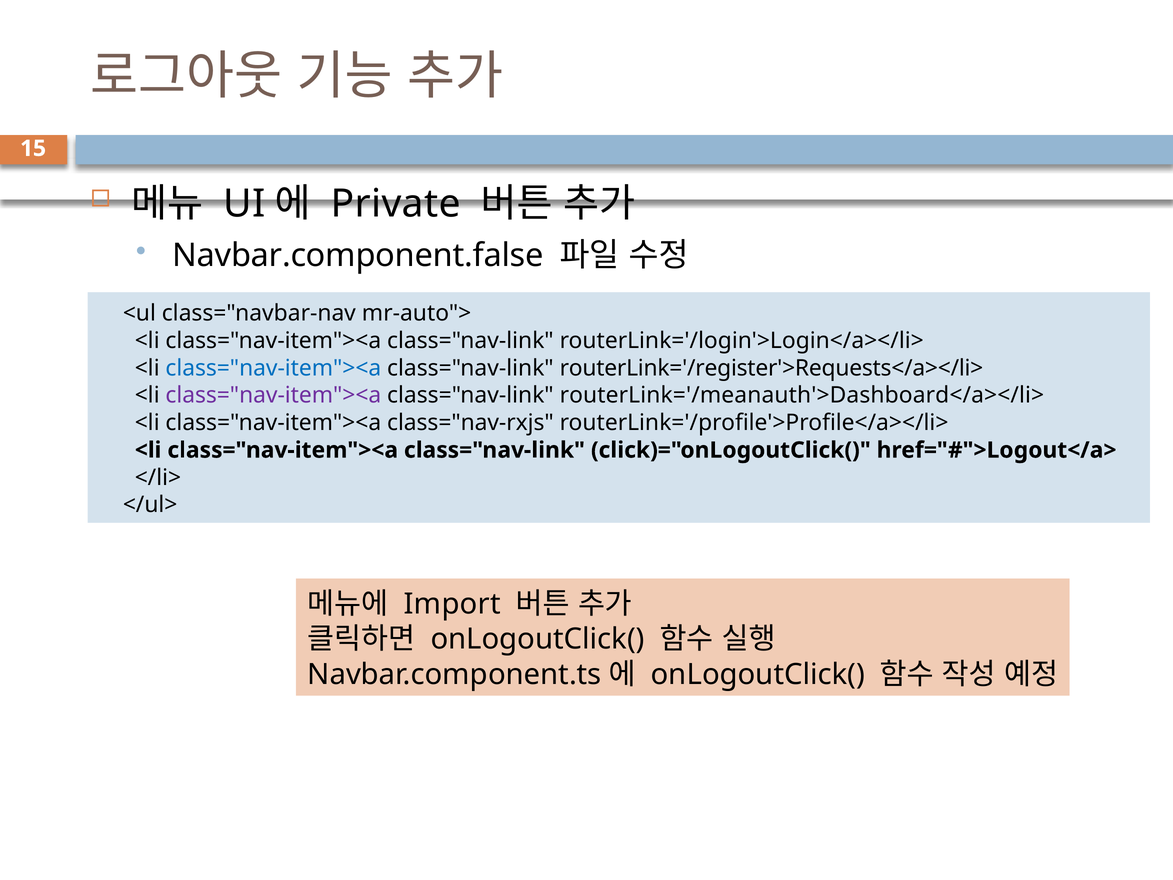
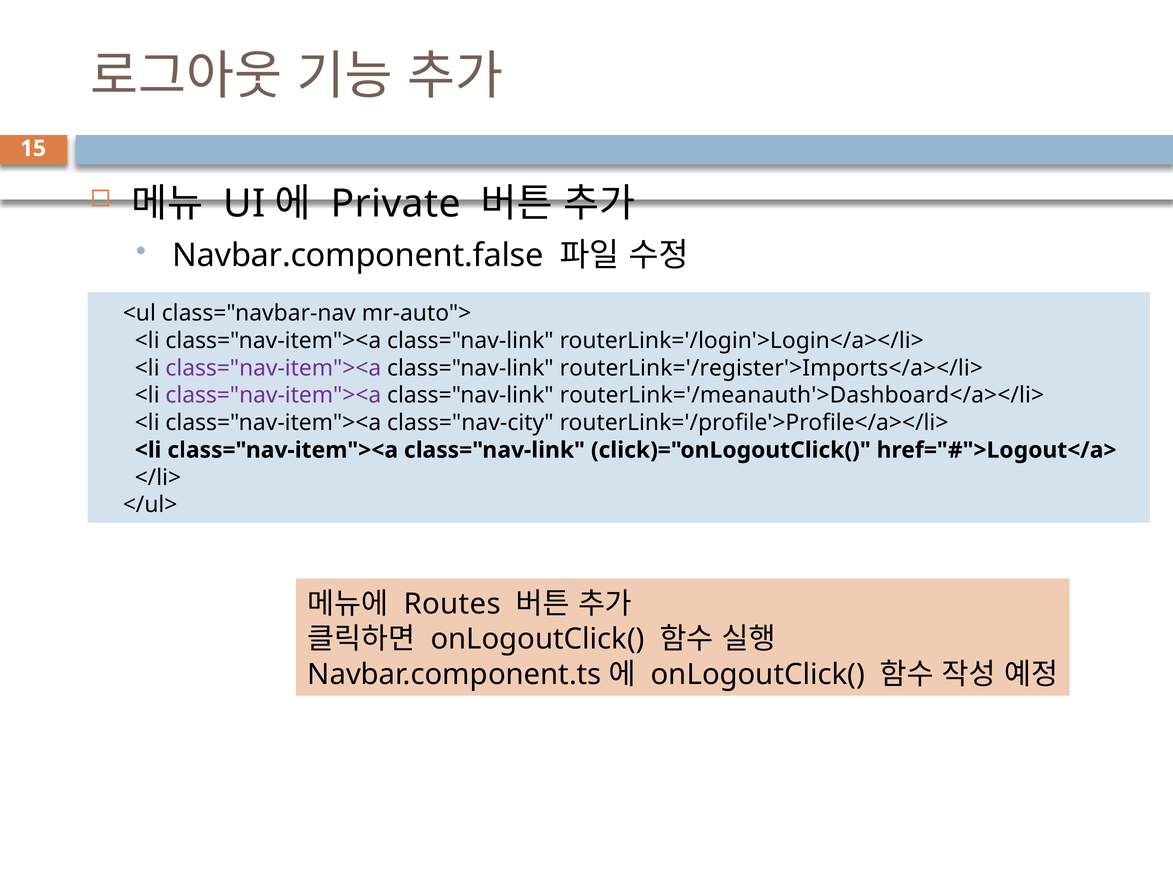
class="nav-item"><a at (273, 368) colour: blue -> purple
routerLink='/register'>Requests</a></li>: routerLink='/register'>Requests</a></li> -> routerLink='/register'>Imports</a></li>
class="nav-rxjs: class="nav-rxjs -> class="nav-city
Import: Import -> Routes
